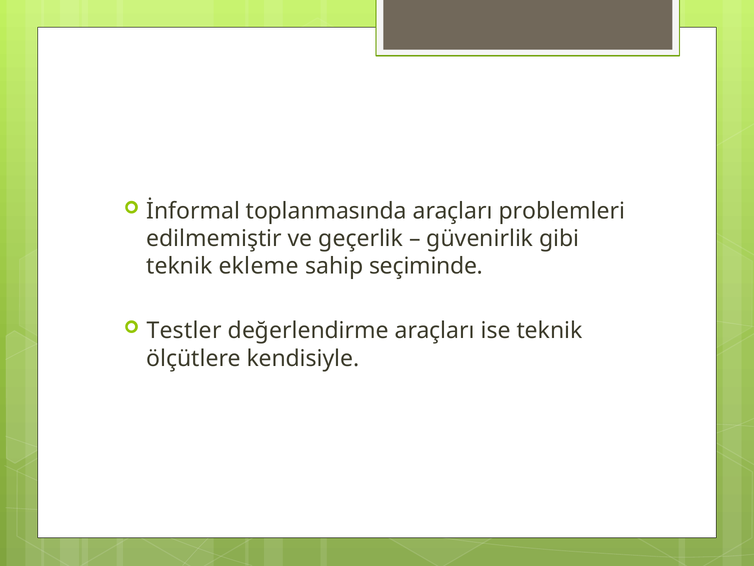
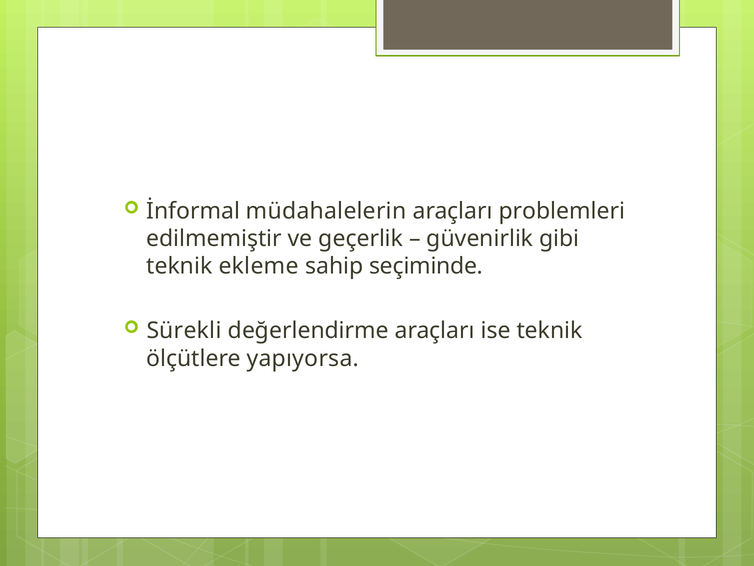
toplanmasında: toplanmasında -> müdahalelerin
Testler: Testler -> Sürekli
kendisiyle: kendisiyle -> yapıyorsa
